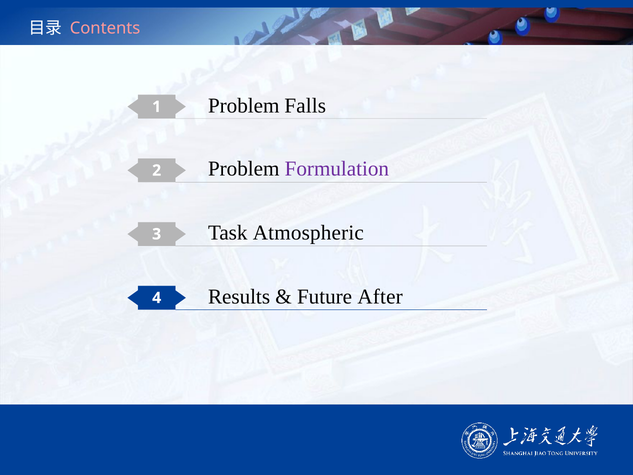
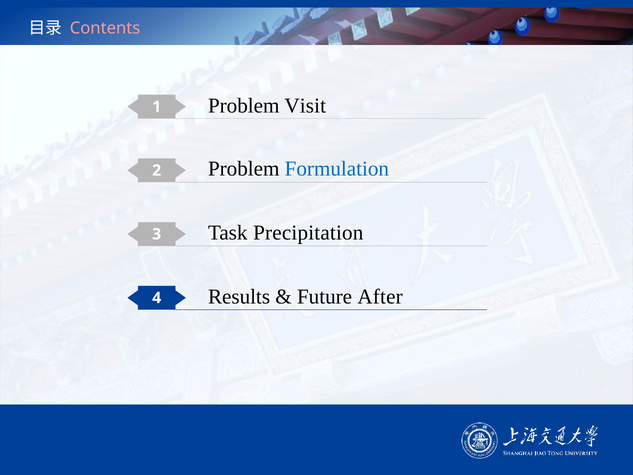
Falls: Falls -> Visit
Formulation colour: purple -> blue
Atmospheric: Atmospheric -> Precipitation
